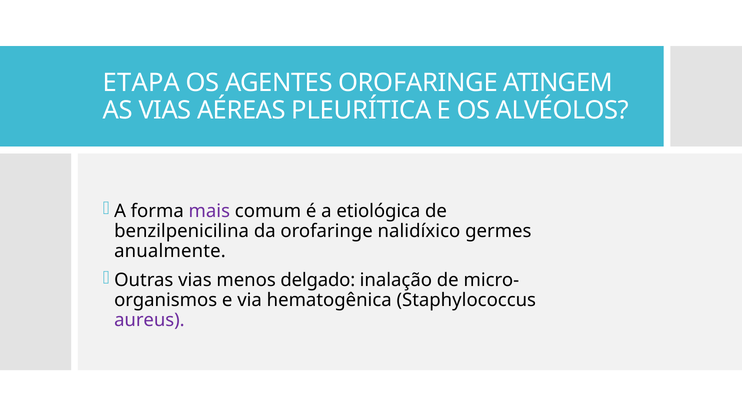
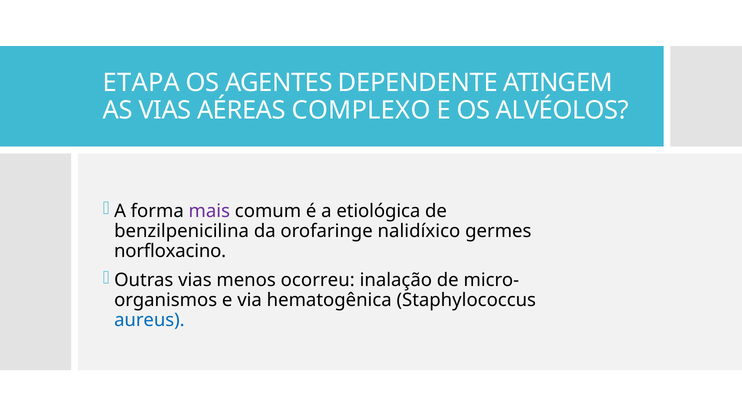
AGENTES OROFARINGE: OROFARINGE -> DEPENDENTE
PLEURÍTICA: PLEURÍTICA -> COMPLEXO
anualmente: anualmente -> norfloxacino
delgado: delgado -> ocorreu
aureus colour: purple -> blue
